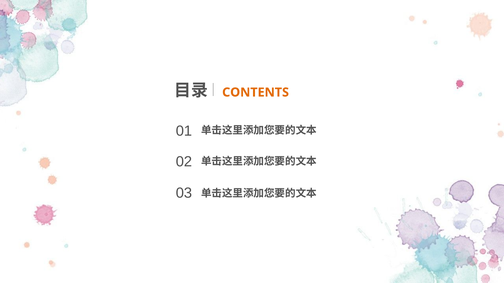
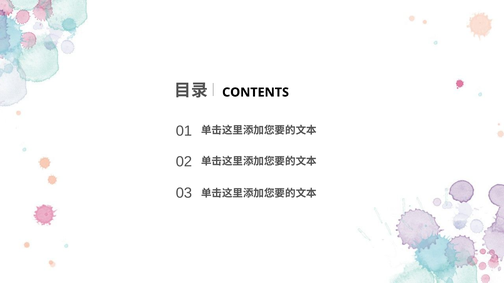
CONTENTS colour: orange -> black
